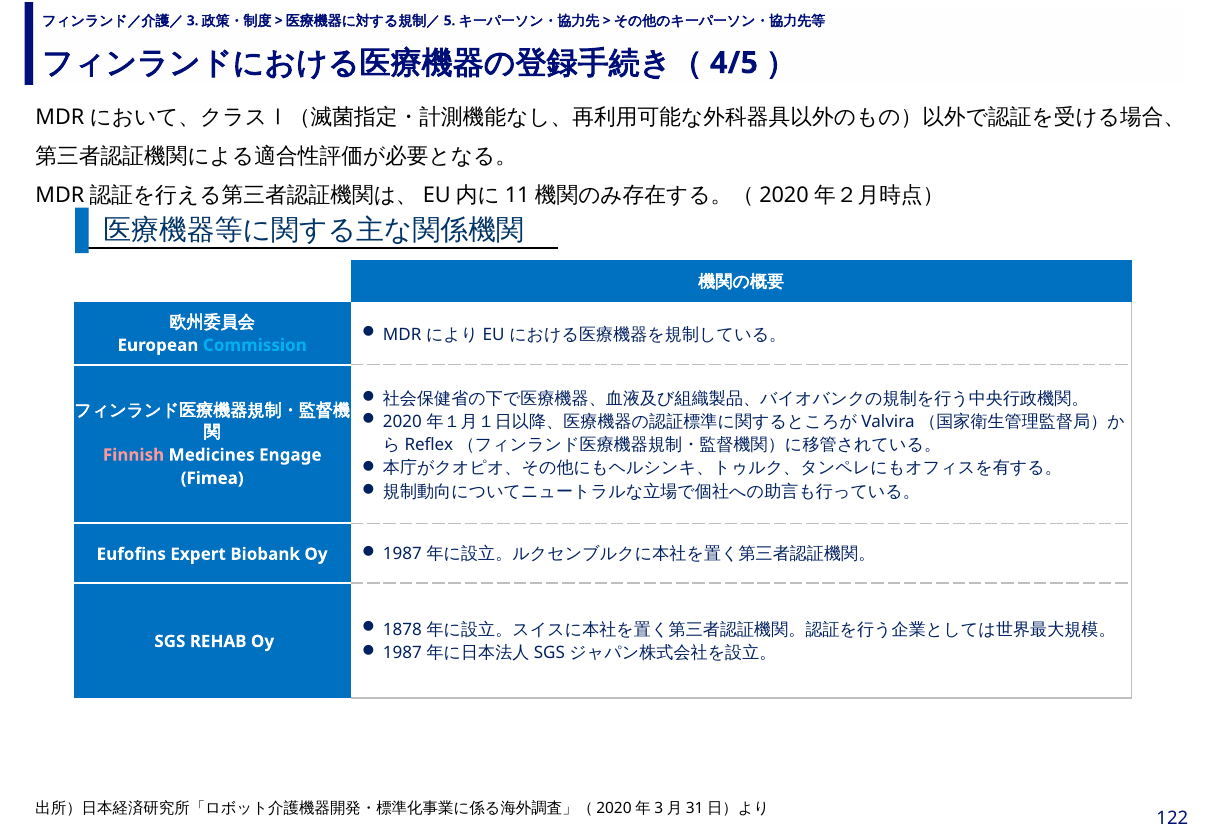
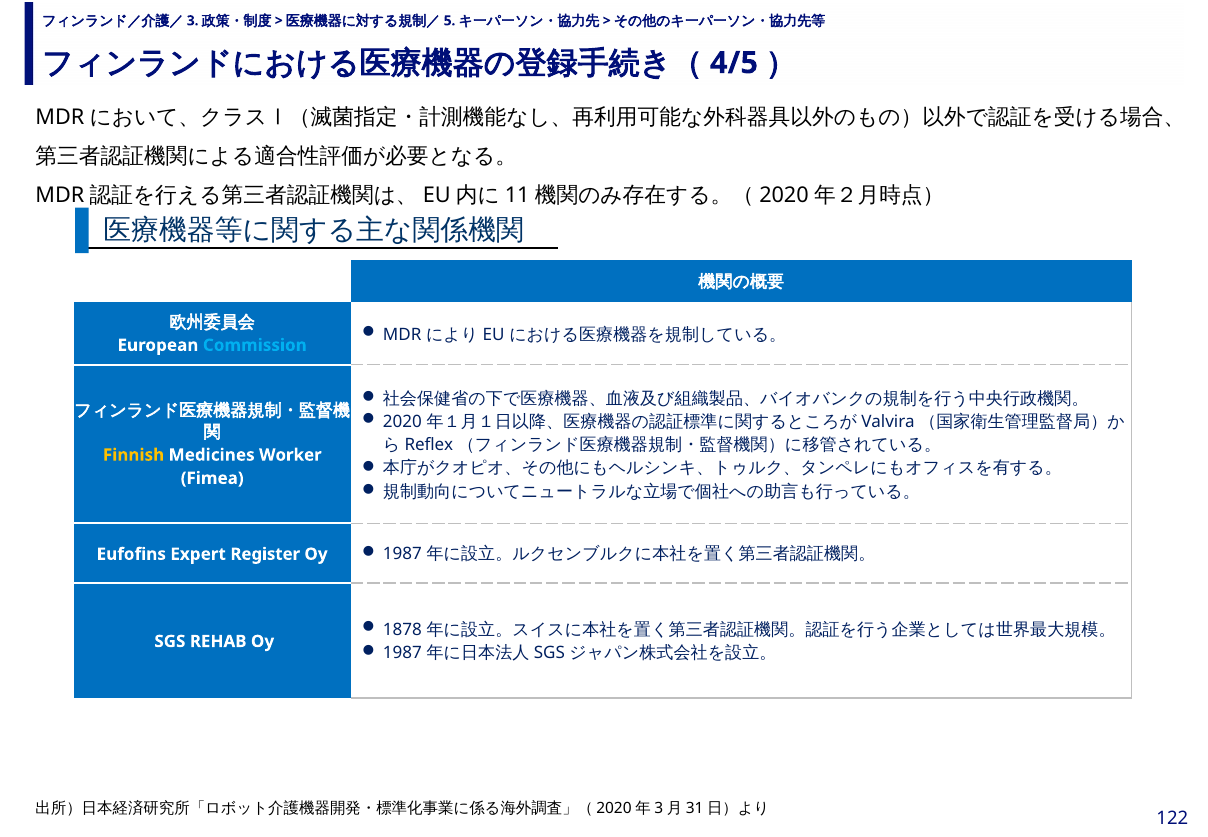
Finnish colour: pink -> yellow
Engage: Engage -> Worker
Biobank: Biobank -> Register
